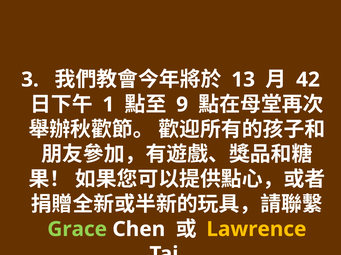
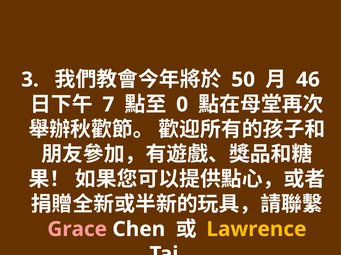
13: 13 -> 50
42: 42 -> 46
1: 1 -> 7
9: 9 -> 0
Grace colour: light green -> pink
